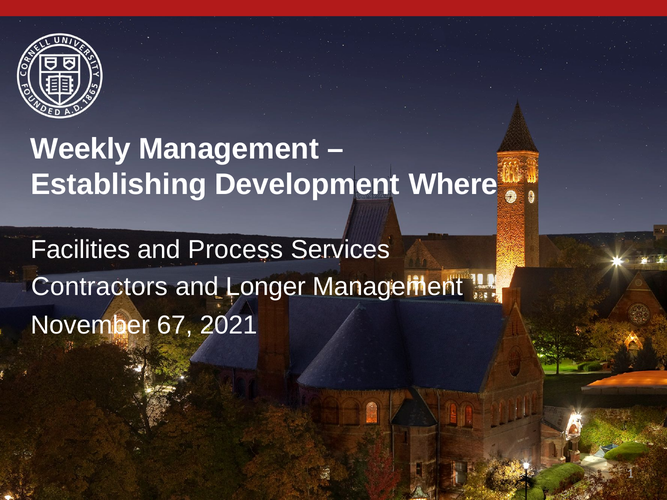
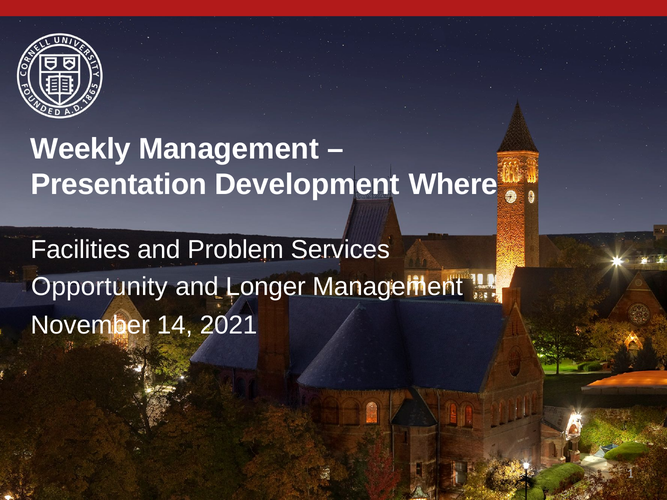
Establishing: Establishing -> Presentation
Process: Process -> Problem
Contractors: Contractors -> Opportunity
67: 67 -> 14
